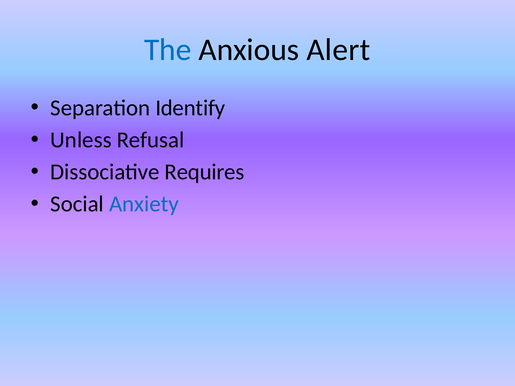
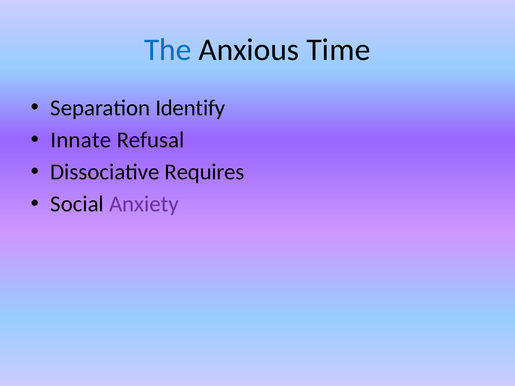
Alert: Alert -> Time
Unless: Unless -> Innate
Anxiety colour: blue -> purple
